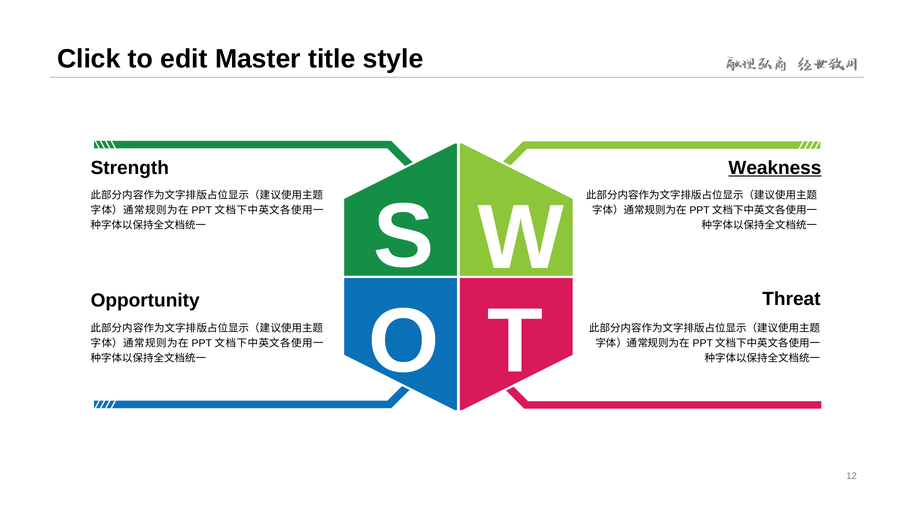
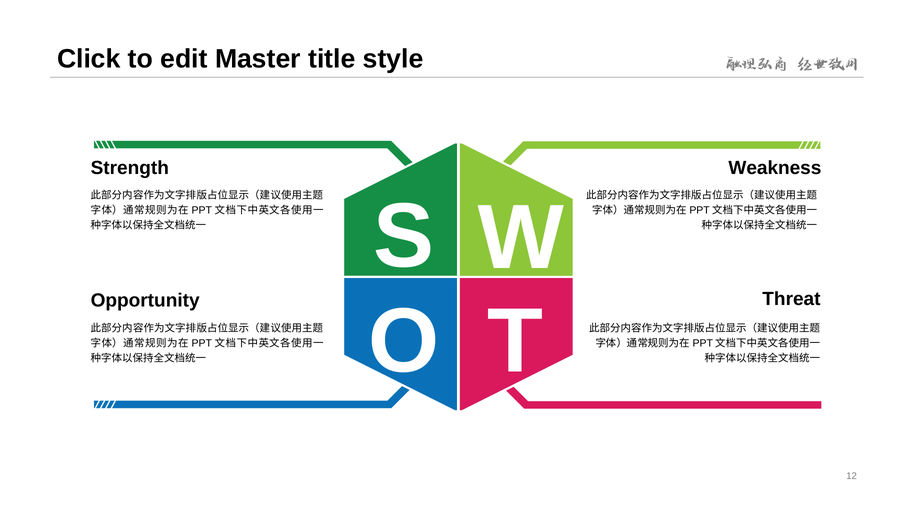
Weakness underline: present -> none
